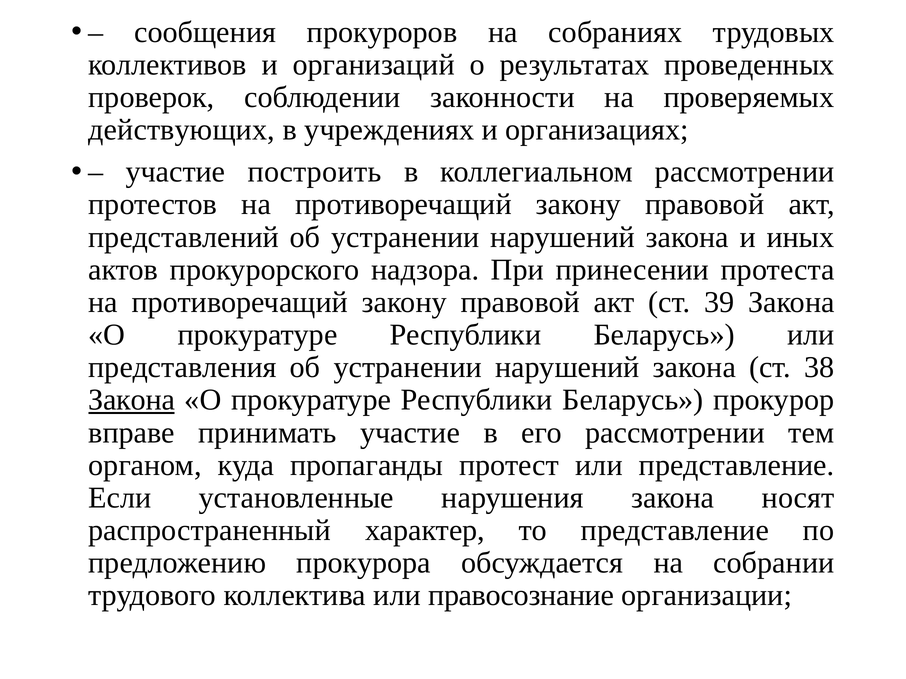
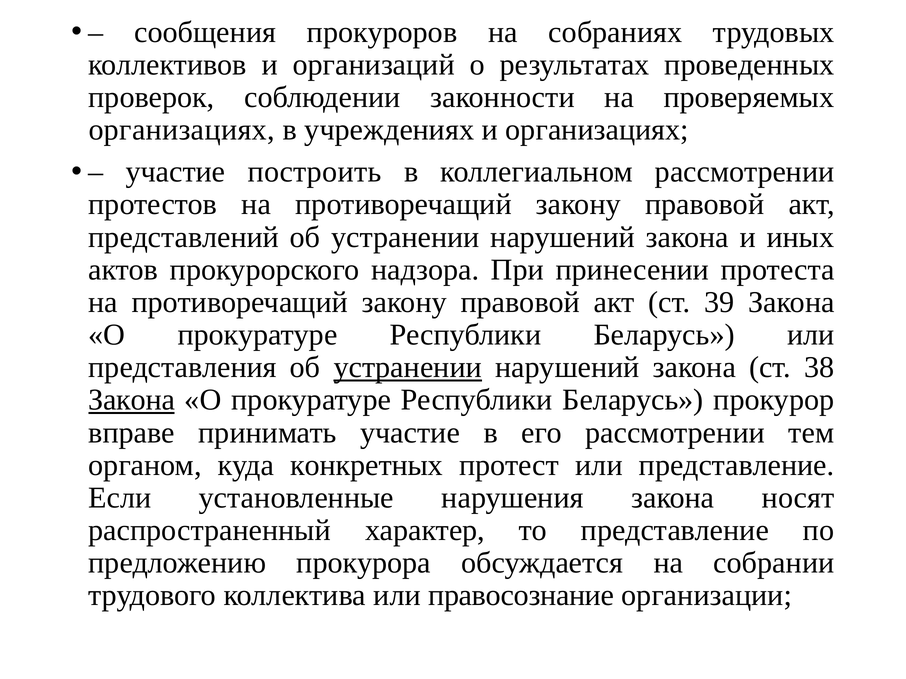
действующих at (182, 130): действующих -> организациях
устранении at (408, 368) underline: none -> present
пропаганды: пропаганды -> конкретных
